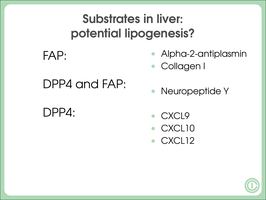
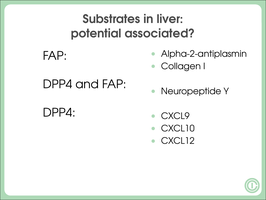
lipogenesis: lipogenesis -> associated
